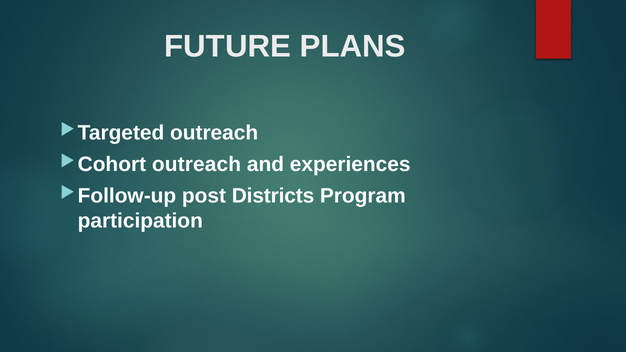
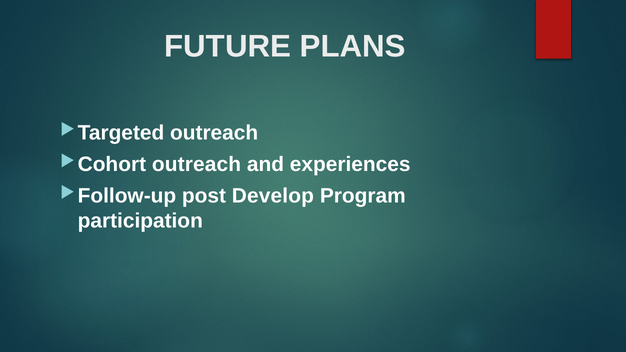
Districts: Districts -> Develop
